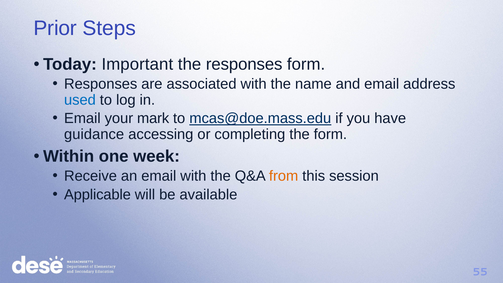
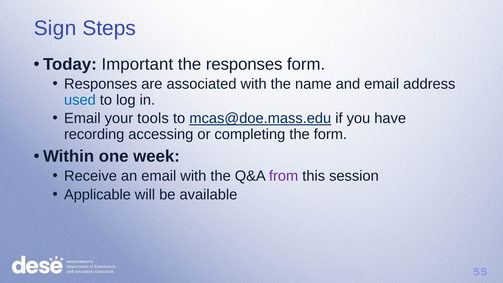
Prior: Prior -> Sign
mark: mark -> tools
guidance: guidance -> recording
from colour: orange -> purple
